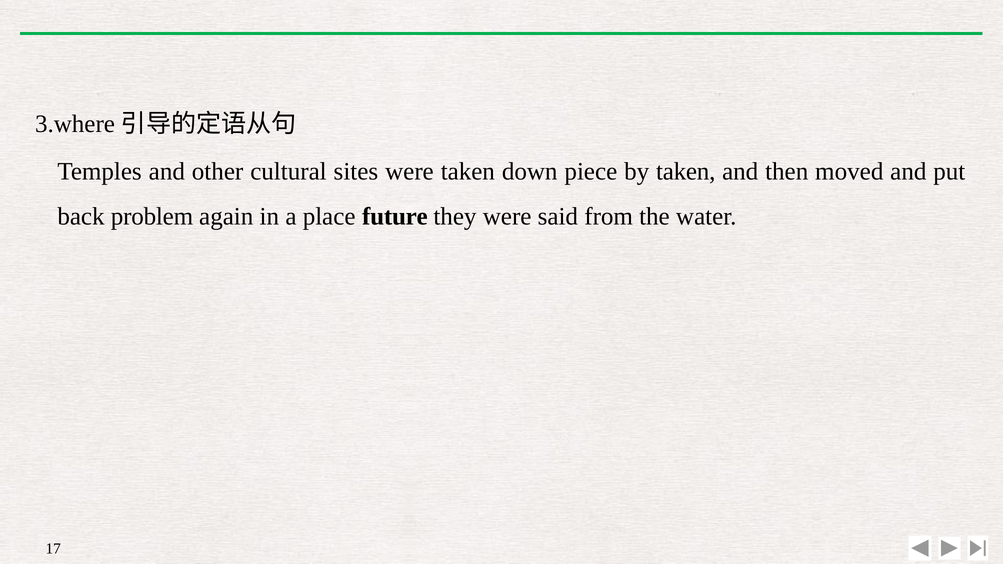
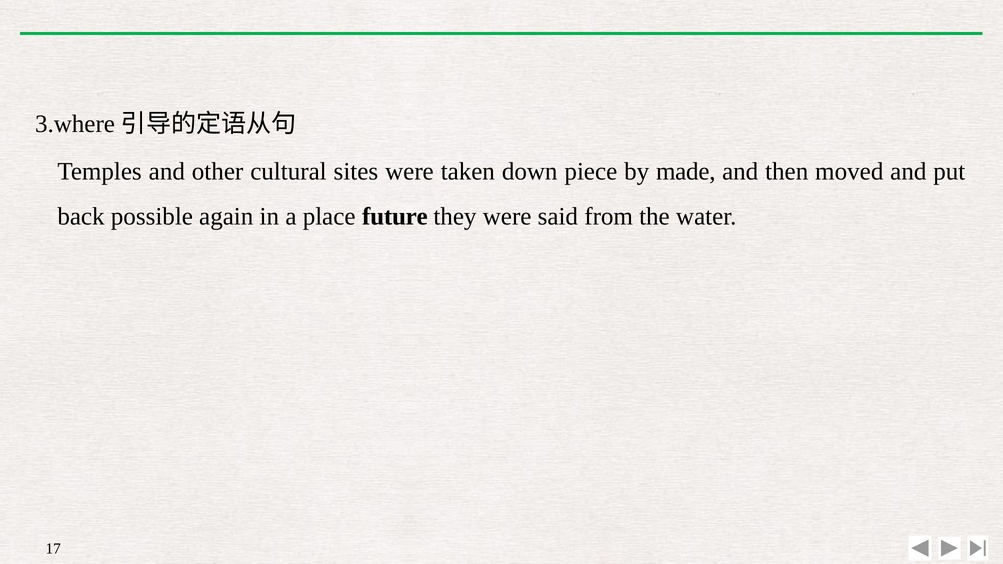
by taken: taken -> made
problem: problem -> possible
